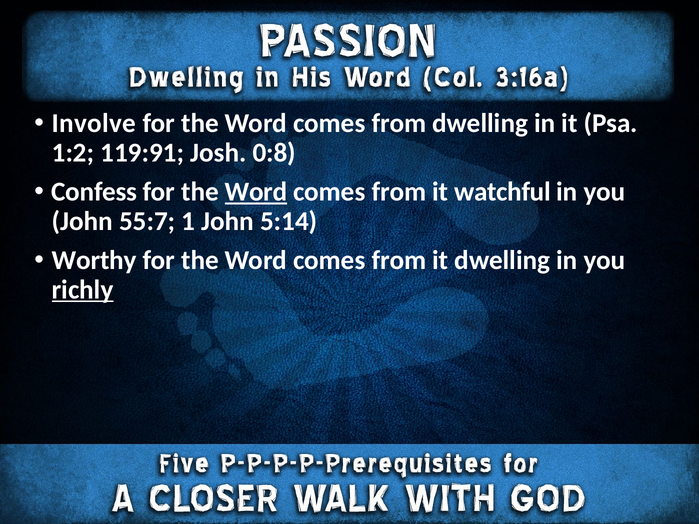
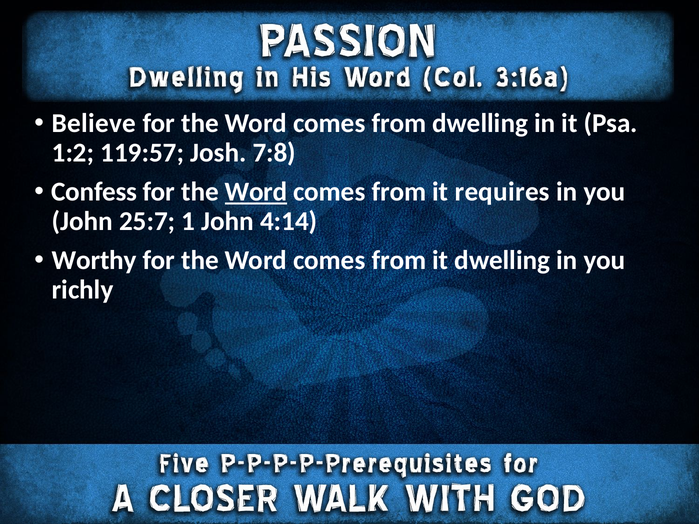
Involve: Involve -> Believe
119:91: 119:91 -> 119:57
0:8: 0:8 -> 7:8
watchful: watchful -> requires
55:7: 55:7 -> 25:7
5:14: 5:14 -> 4:14
richly underline: present -> none
